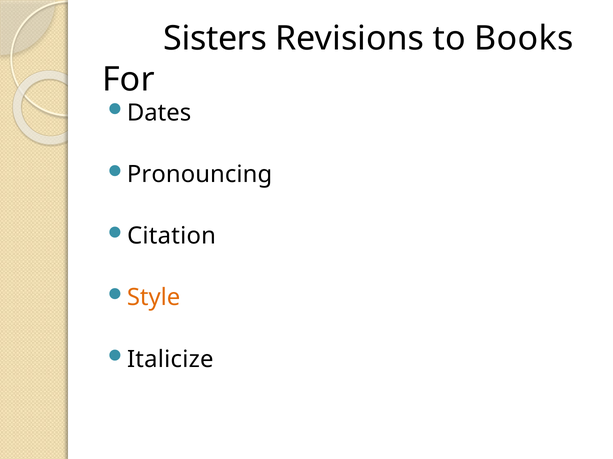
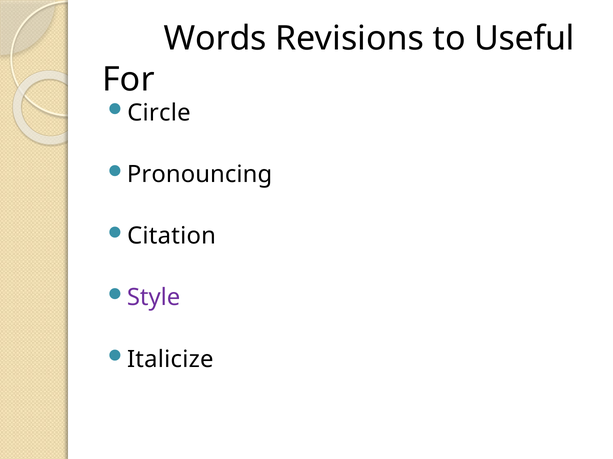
Sisters: Sisters -> Words
Books: Books -> Useful
Dates: Dates -> Circle
Style colour: orange -> purple
